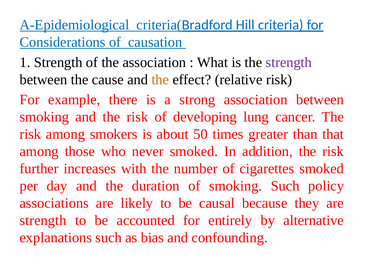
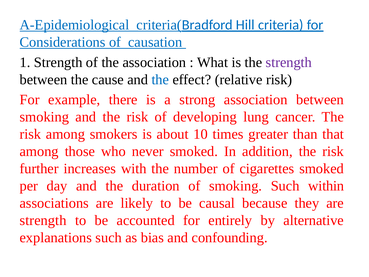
the at (160, 79) colour: orange -> blue
50: 50 -> 10
policy: policy -> within
